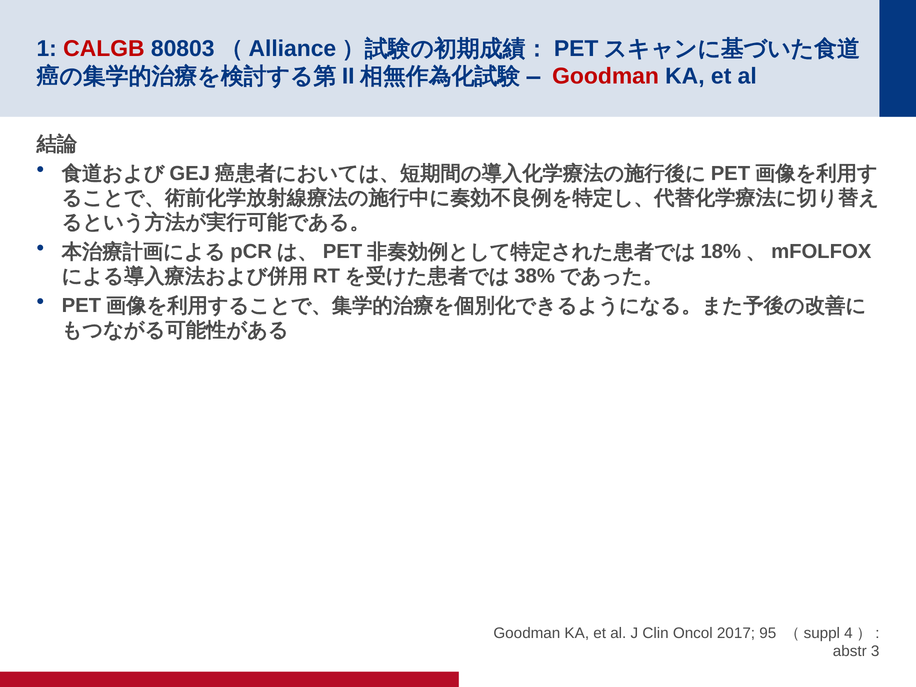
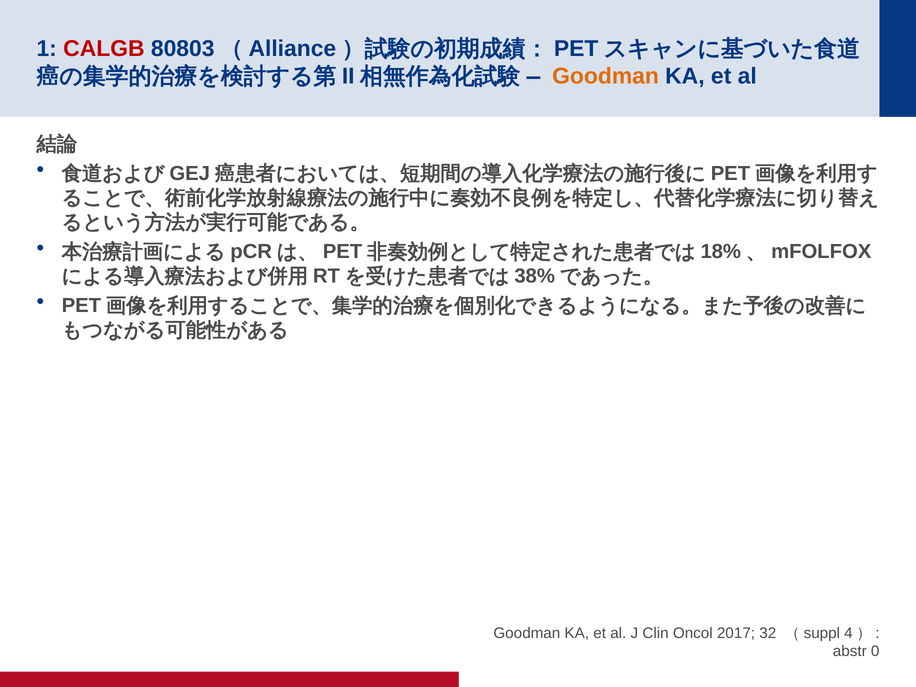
Goodman at (606, 76) colour: red -> orange
95: 95 -> 32
3: 3 -> 0
